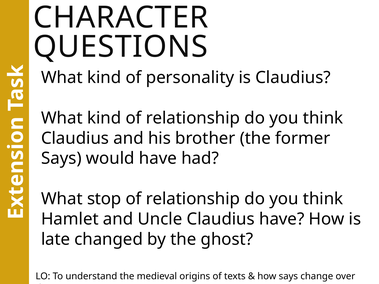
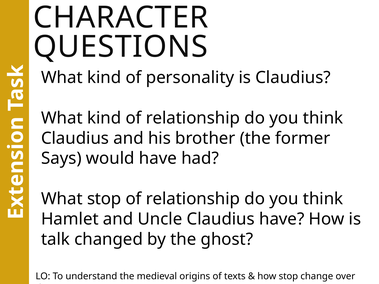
late: late -> talk
how says: says -> stop
